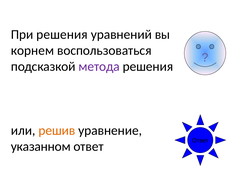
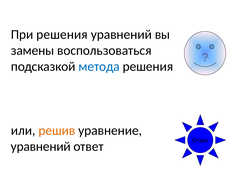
корнем: корнем -> замены
метода colour: purple -> blue
указанном at (41, 146): указанном -> уравнений
